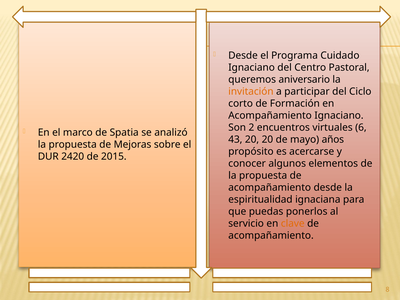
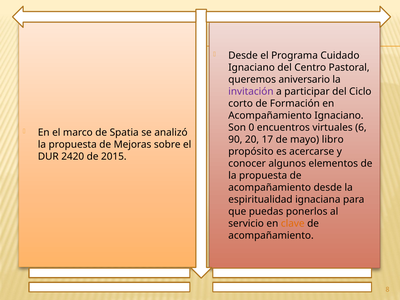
invitación colour: orange -> purple
2: 2 -> 0
43: 43 -> 90
20 20: 20 -> 17
años: años -> libro
